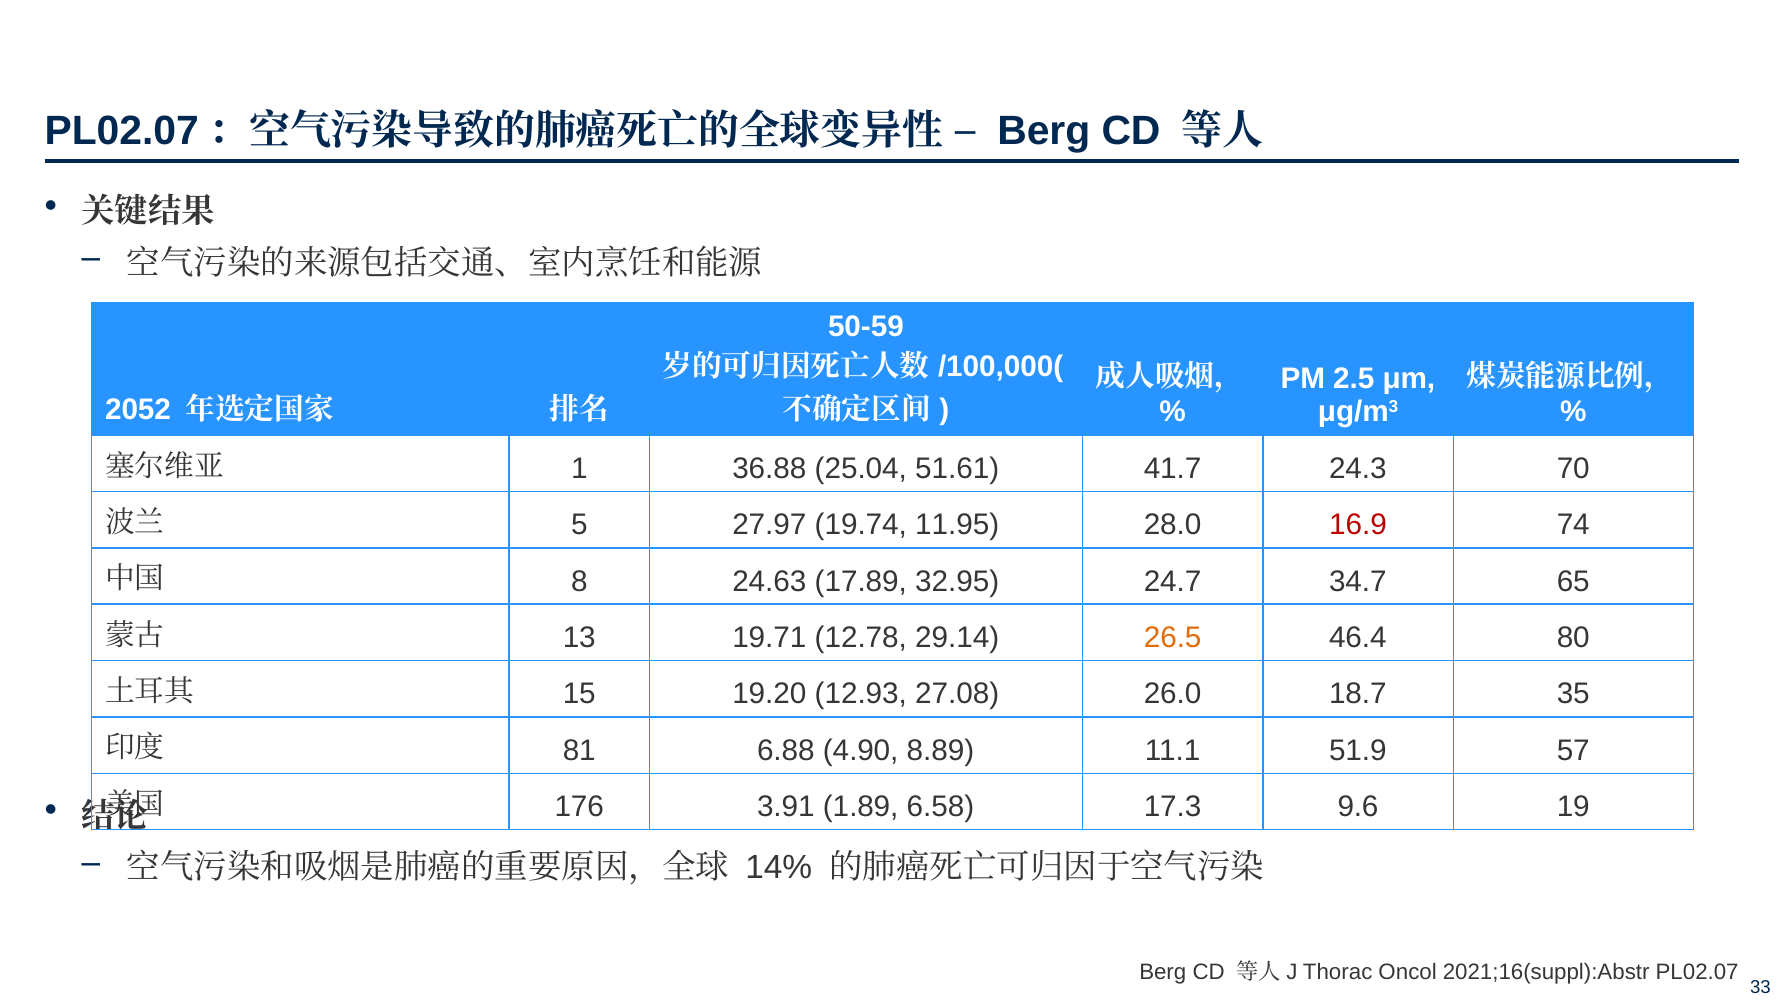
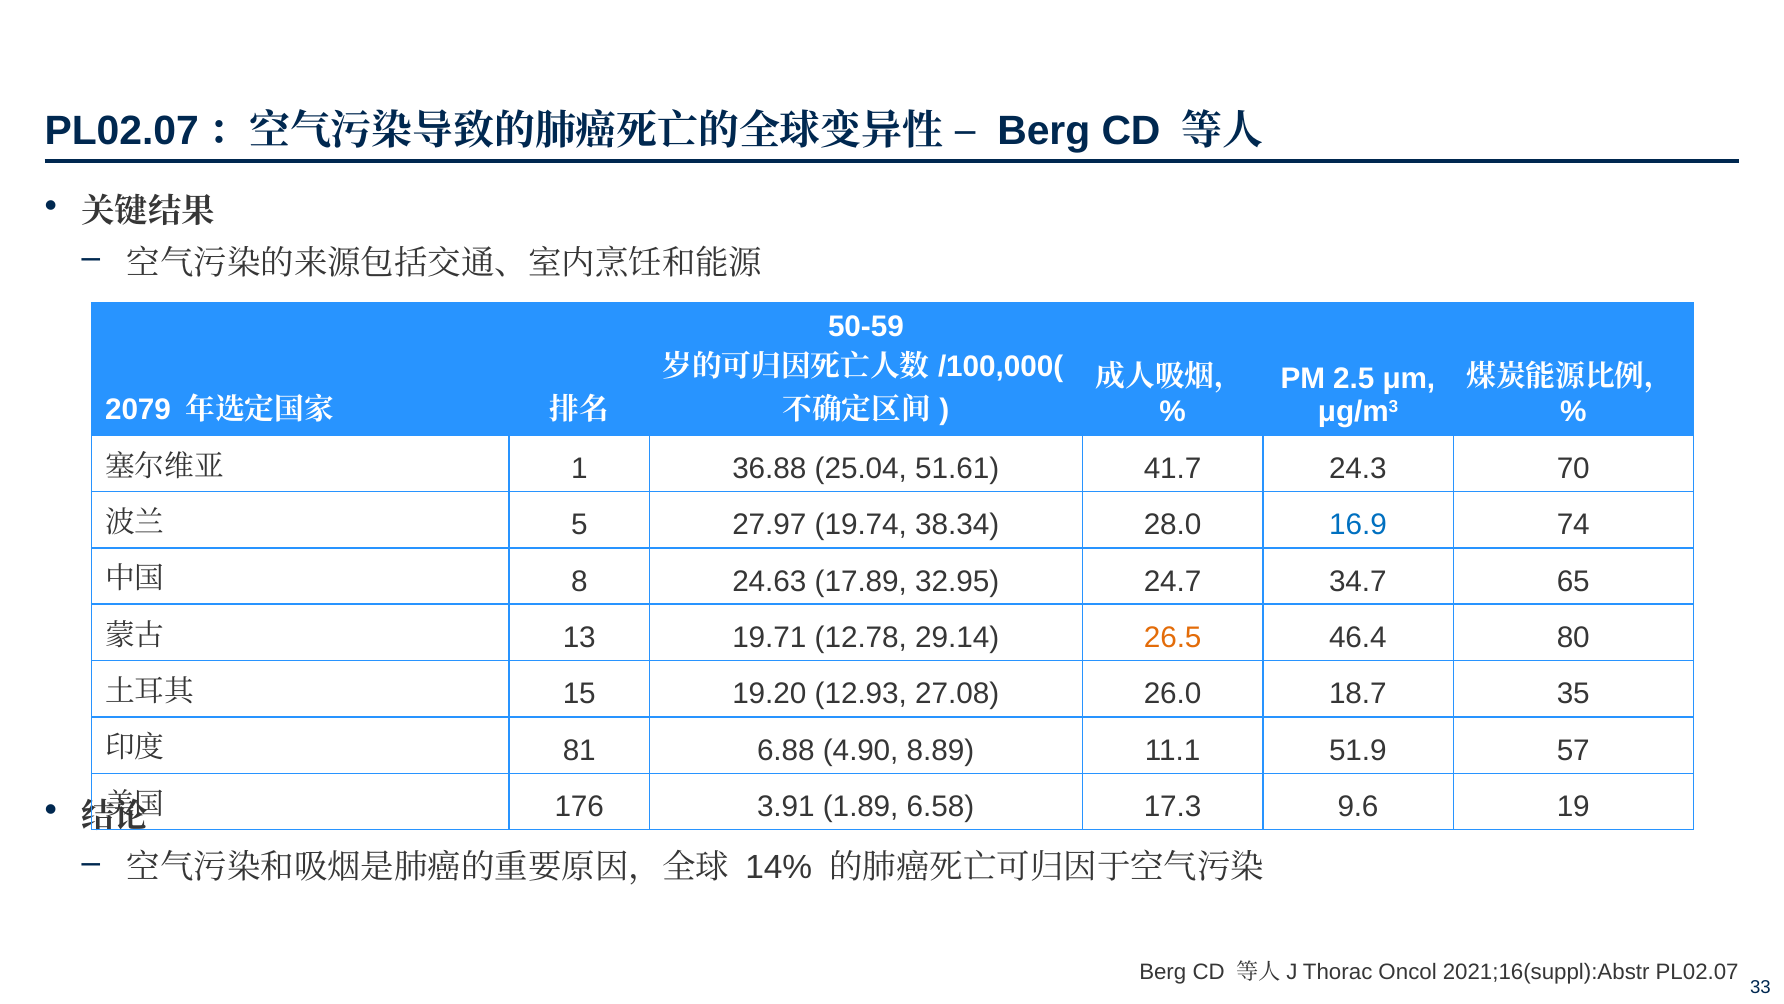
2052: 2052 -> 2079
11.95: 11.95 -> 38.34
16.9 colour: red -> blue
